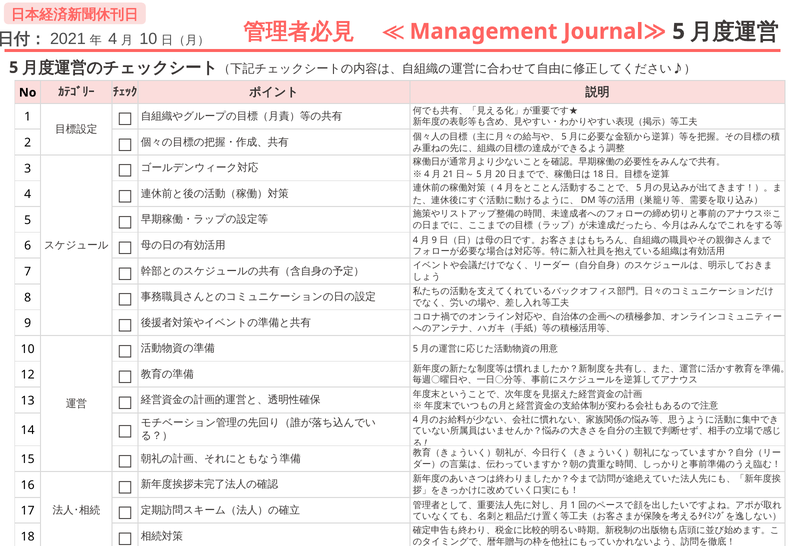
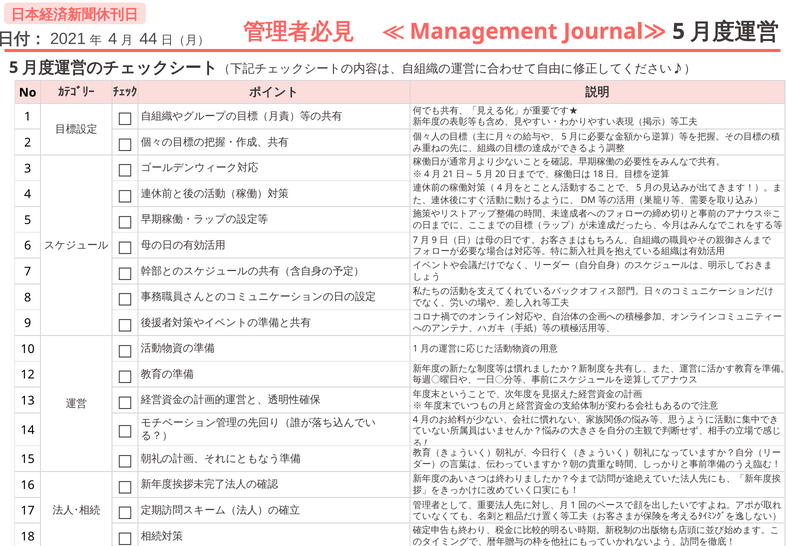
10 at (148, 39): 10 -> 44
4 at (415, 240): 4 -> 7
5 at (415, 349): 5 -> 1
